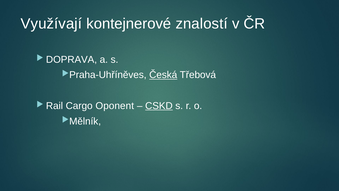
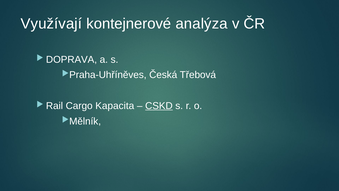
znalostí: znalostí -> analýza
Česká underline: present -> none
Oponent: Oponent -> Kapacita
